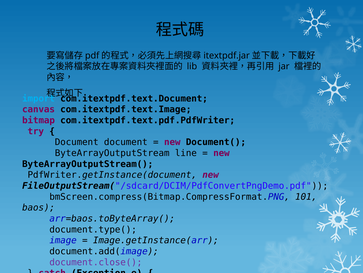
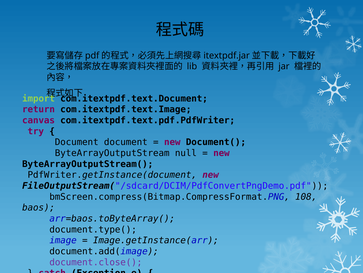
import colour: light blue -> light green
canvas: canvas -> return
bitmap: bitmap -> canvas
line: line -> null
101: 101 -> 108
